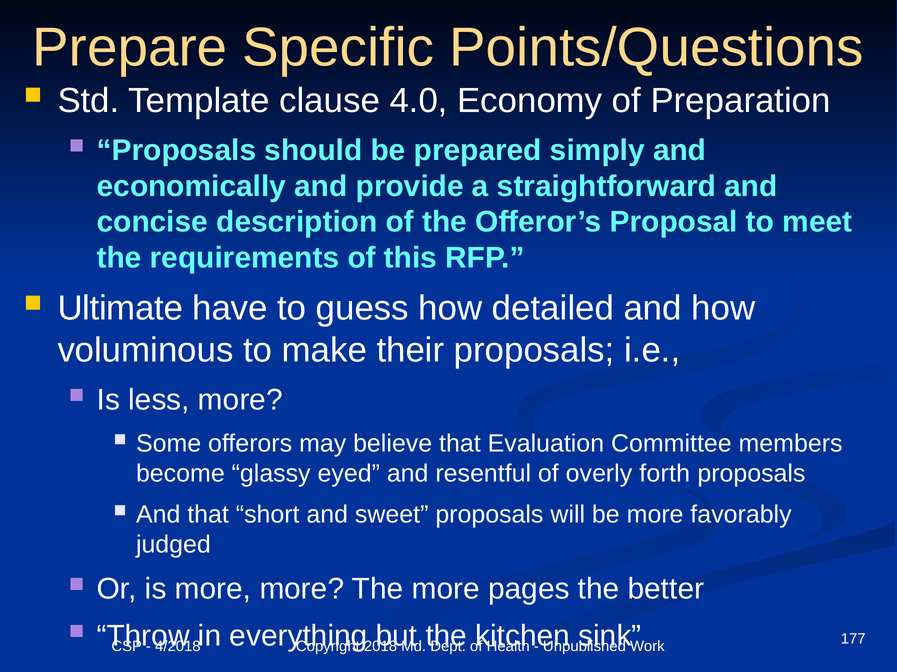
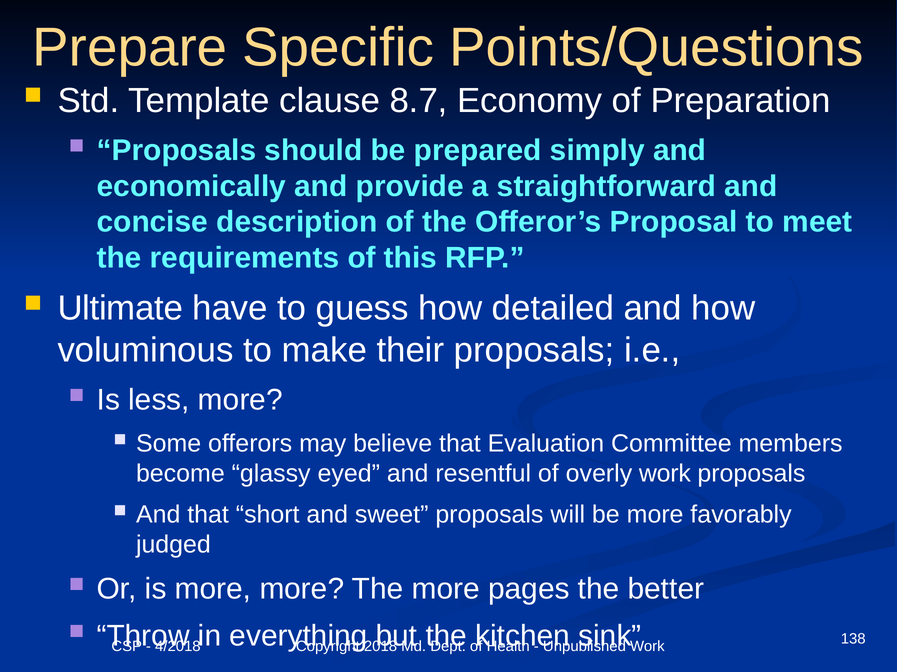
4.0: 4.0 -> 8.7
overly forth: forth -> work
177: 177 -> 138
